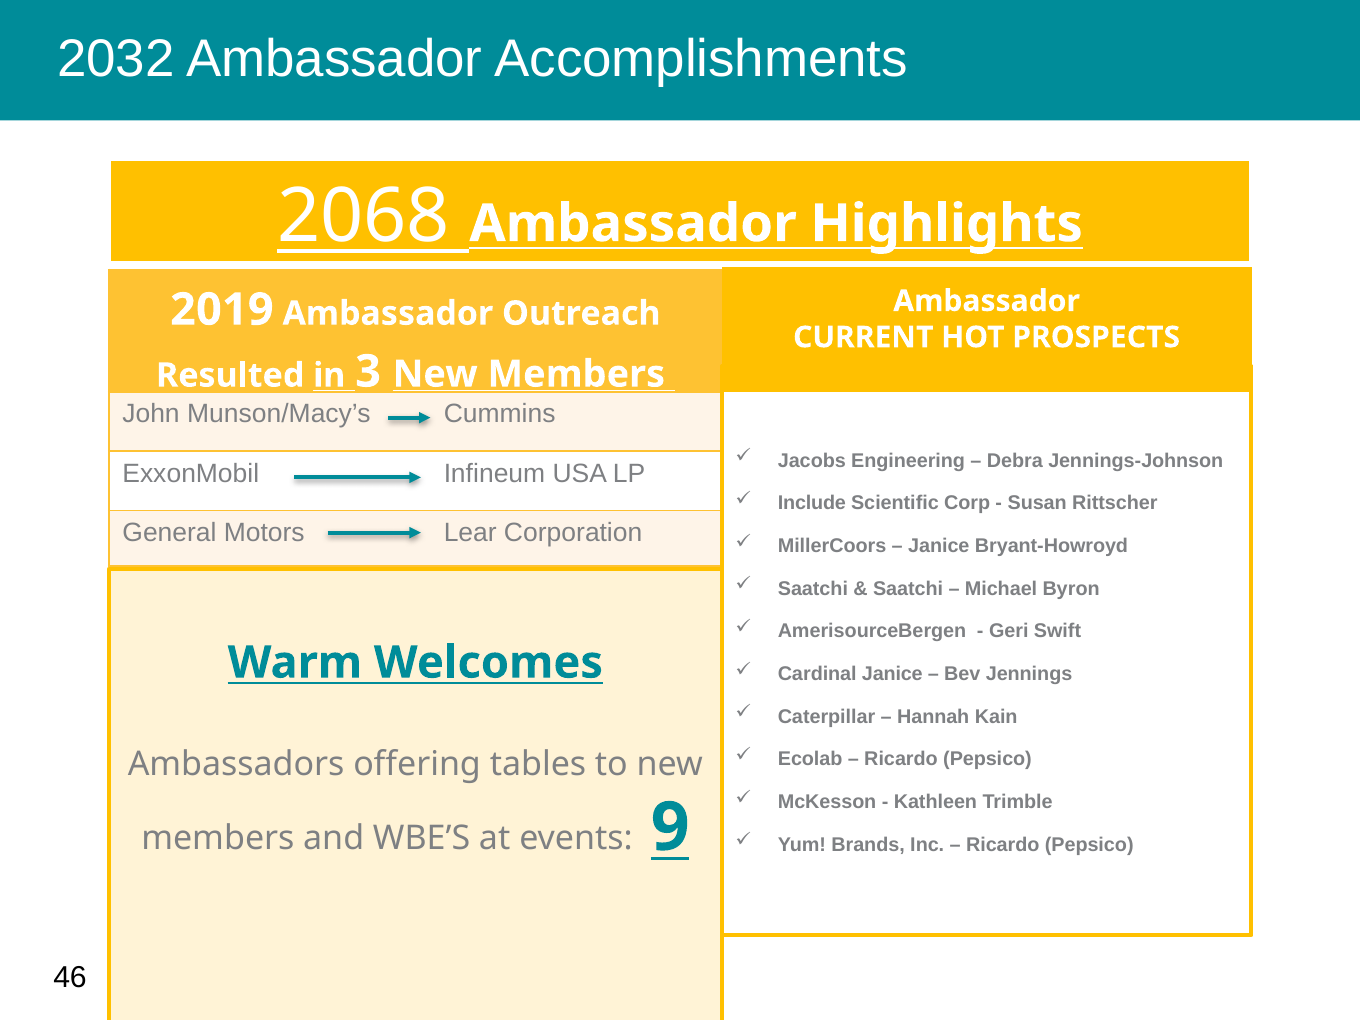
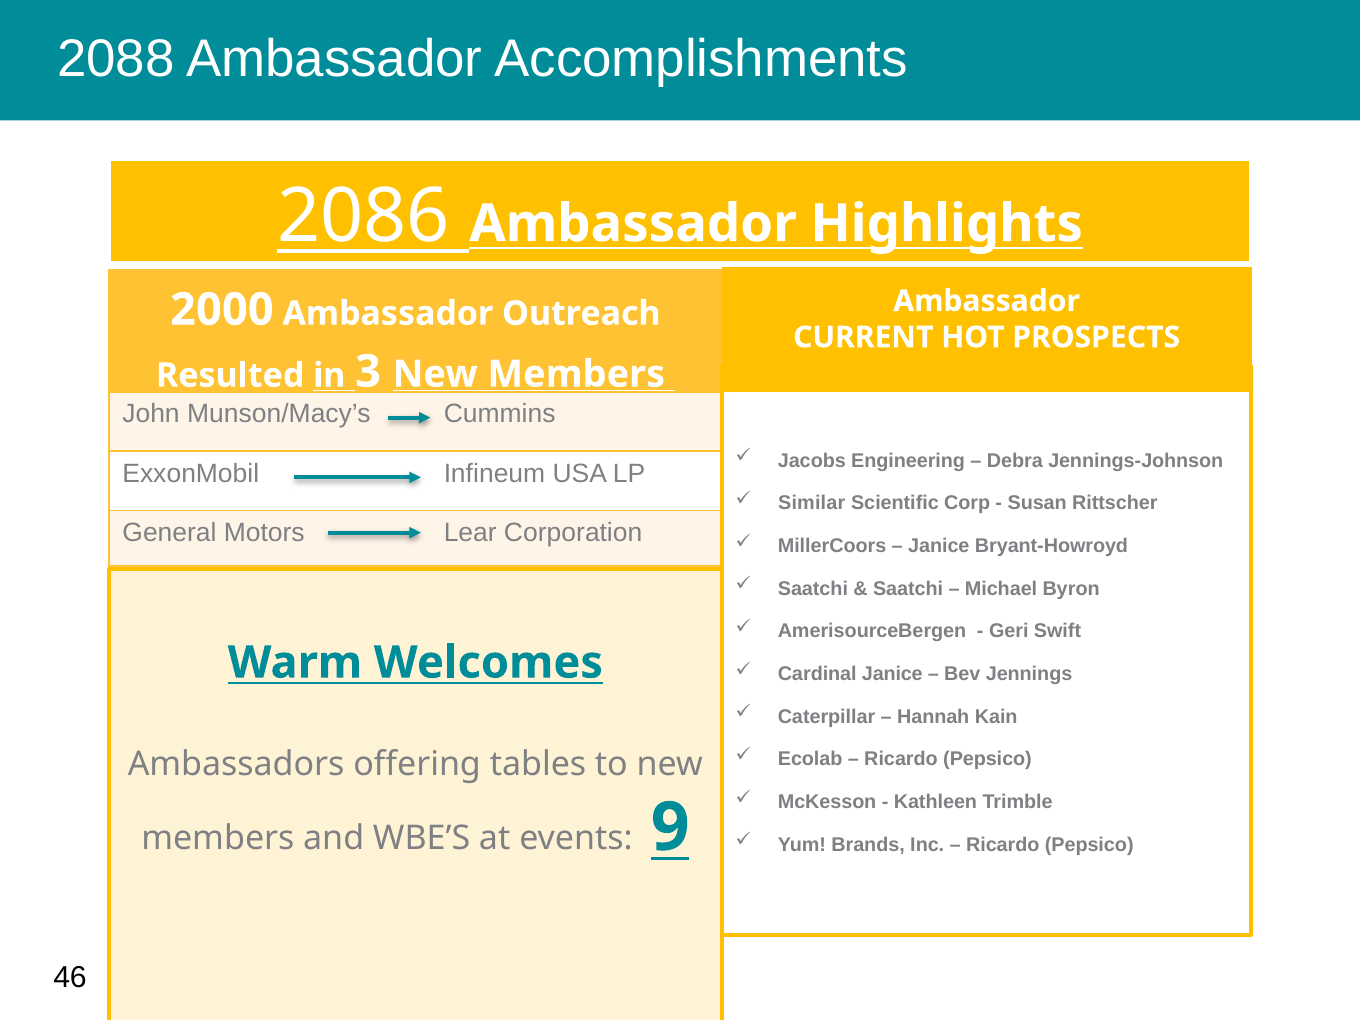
2032: 2032 -> 2088
2068: 2068 -> 2086
2019: 2019 -> 2000
Include: Include -> Similar
